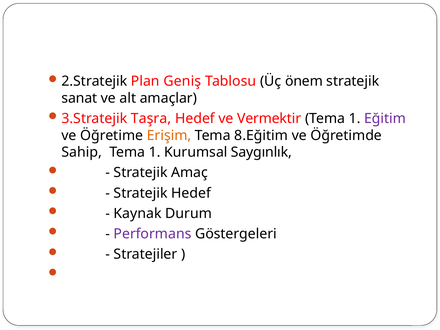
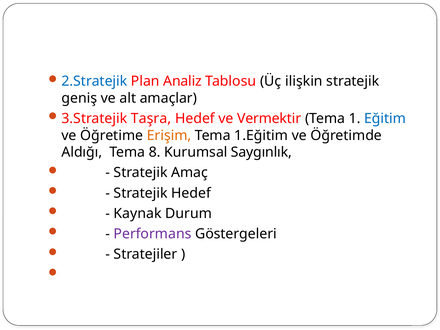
2.Stratejik colour: black -> blue
Geniş: Geniş -> Analiz
önem: önem -> ilişkin
sanat: sanat -> geniş
Eğitim colour: purple -> blue
8.Eğitim: 8.Eğitim -> 1.Eğitim
Sahip: Sahip -> Aldığı
1 at (155, 152): 1 -> 8
